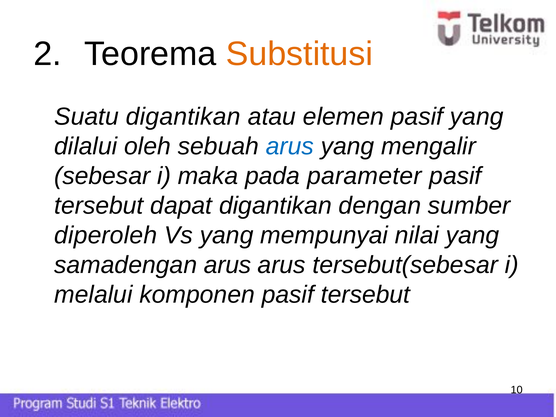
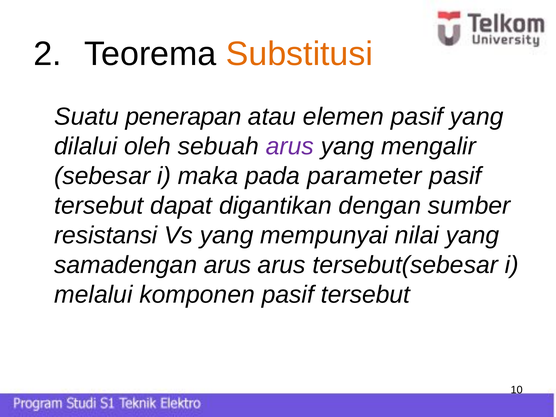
Suatu digantikan: digantikan -> penerapan
arus at (290, 146) colour: blue -> purple
diperoleh: diperoleh -> resistansi
